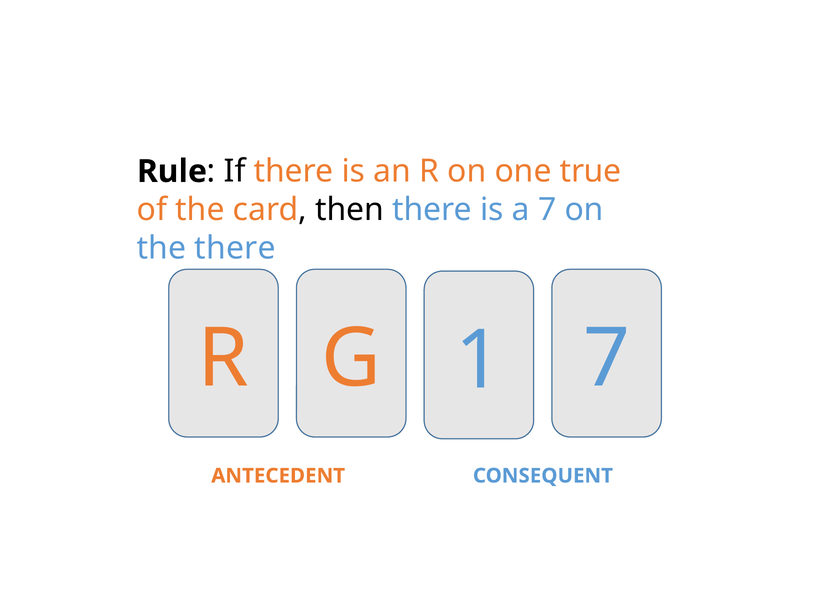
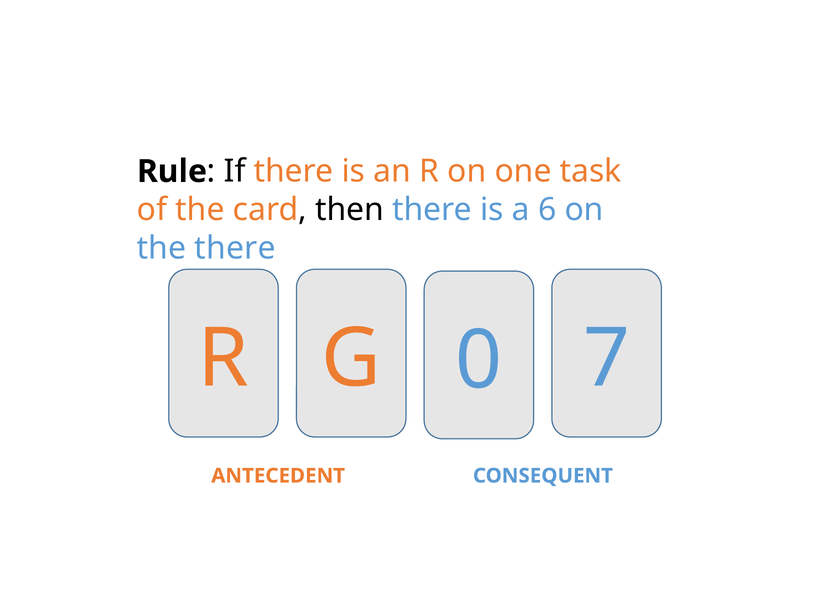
true: true -> task
a 7: 7 -> 6
1: 1 -> 0
